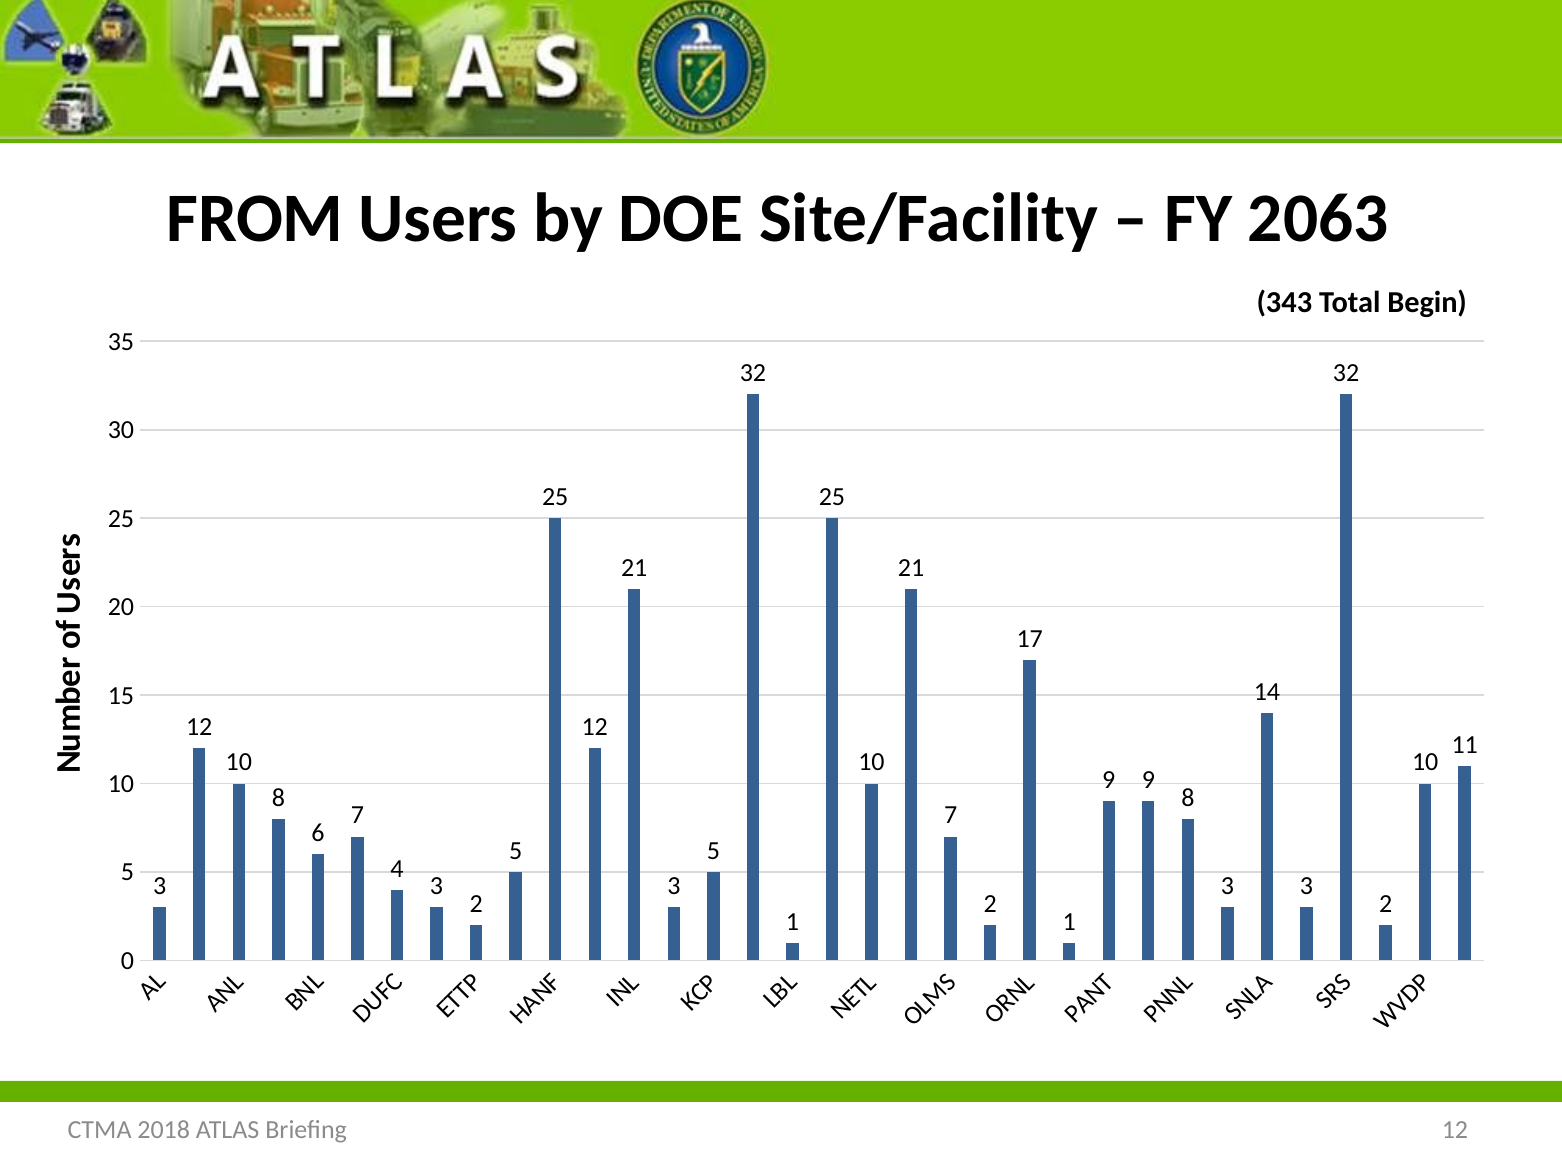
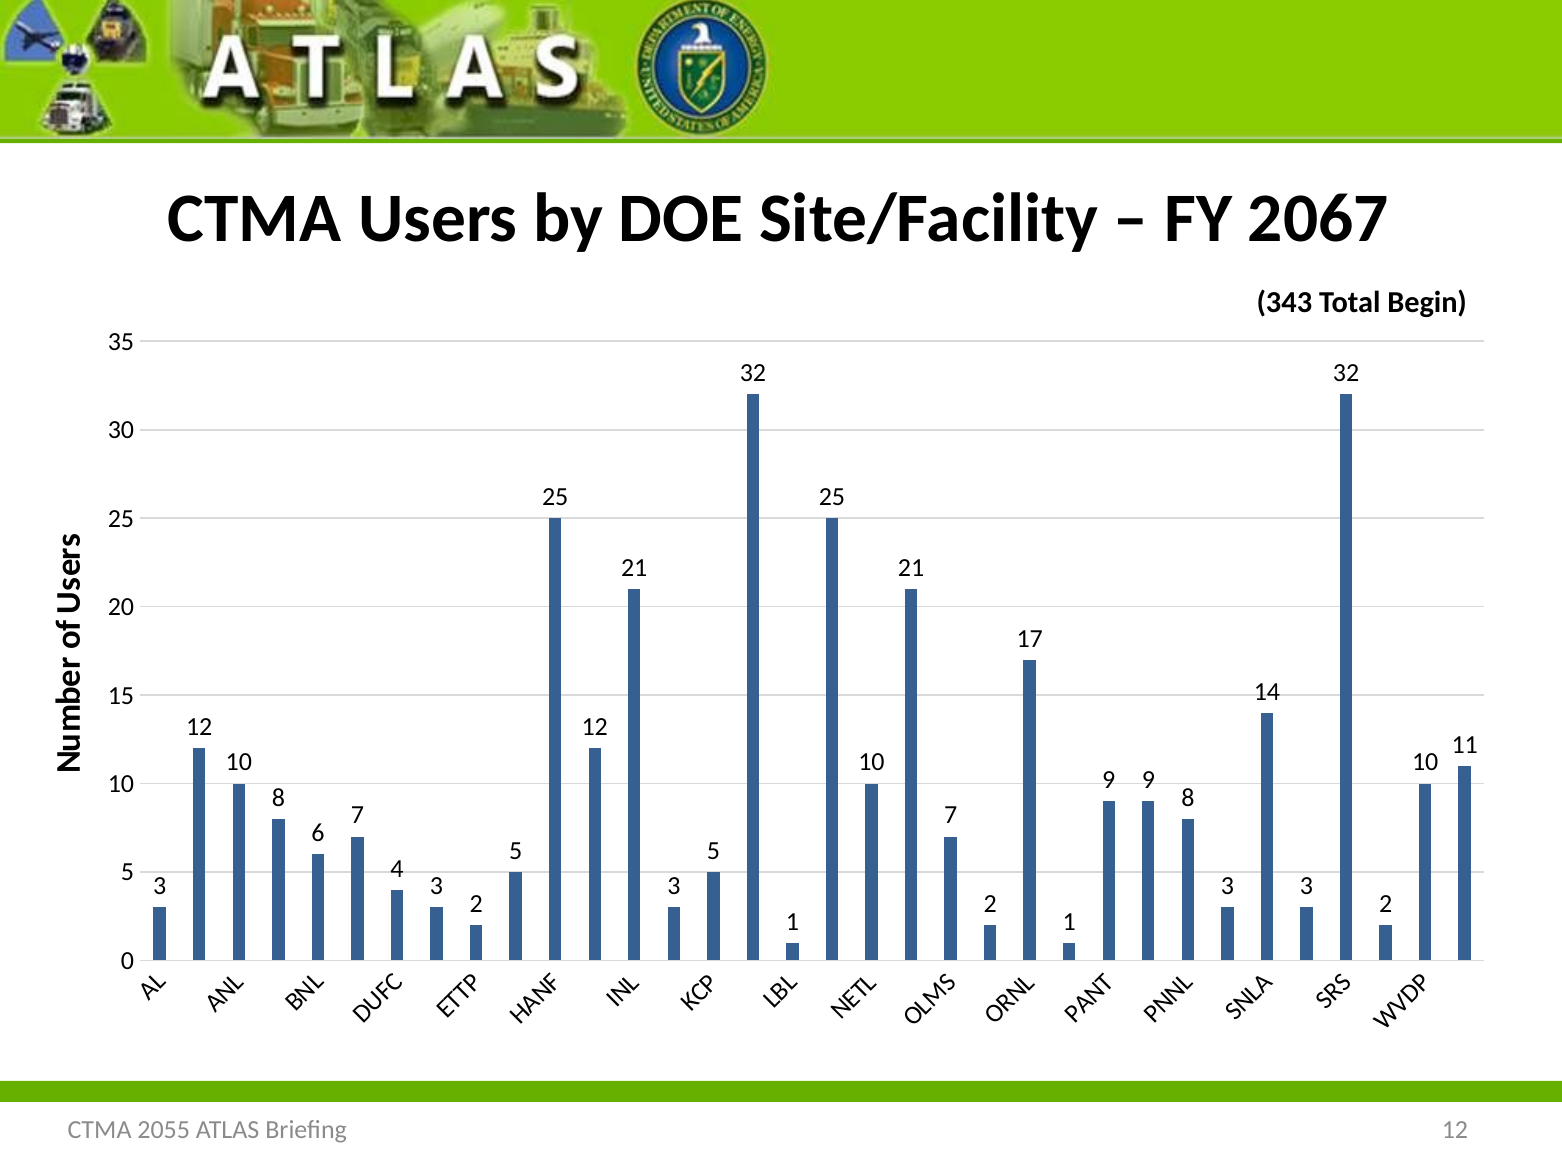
FROM at (255, 218): FROM -> CTMA
2063: 2063 -> 2067
2018: 2018 -> 2055
